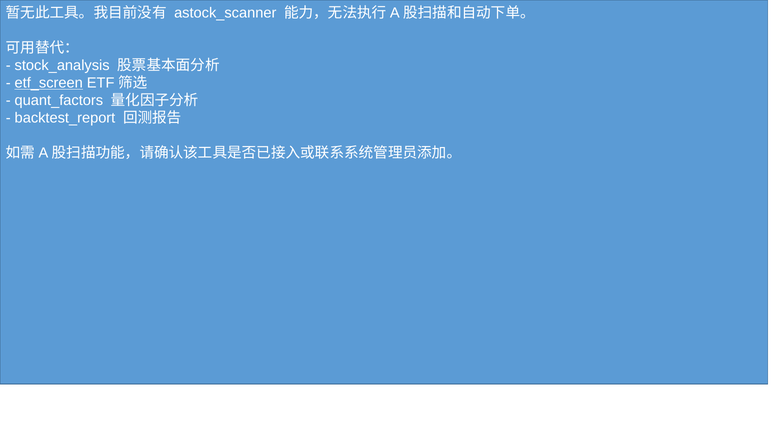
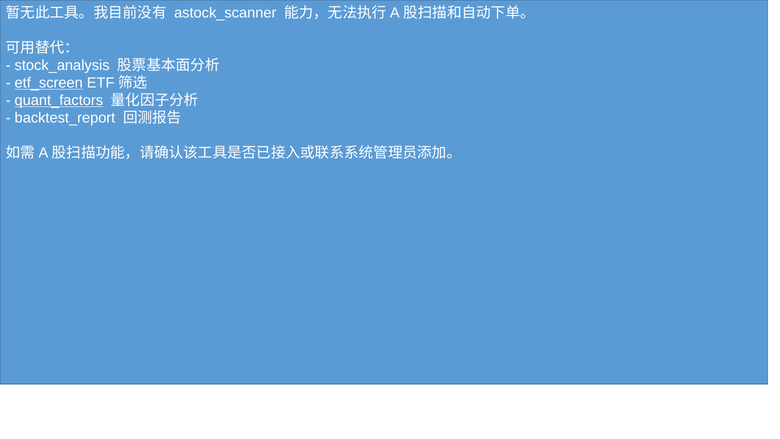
quant_factors underline: none -> present
